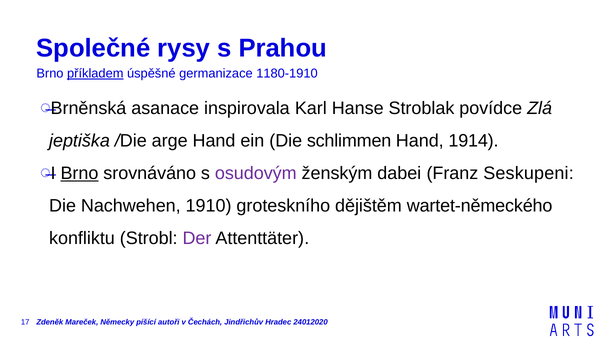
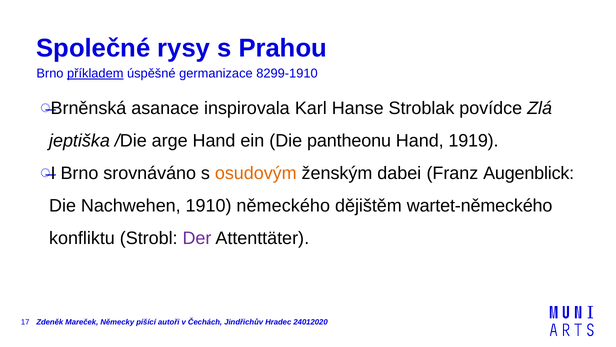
1180-1910: 1180-1910 -> 8299-1910
schlimmen: schlimmen -> pantheonu
1914: 1914 -> 1919
Brno at (79, 173) underline: present -> none
osudovým colour: purple -> orange
Seskupeni: Seskupeni -> Augenblick
groteskního: groteskního -> německého
